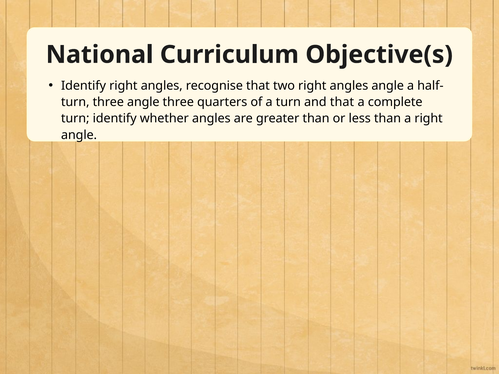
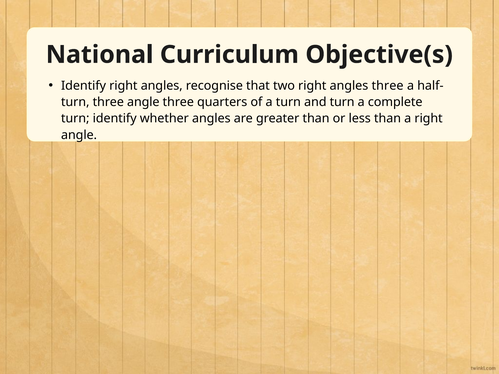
angles angle: angle -> three
and that: that -> turn
